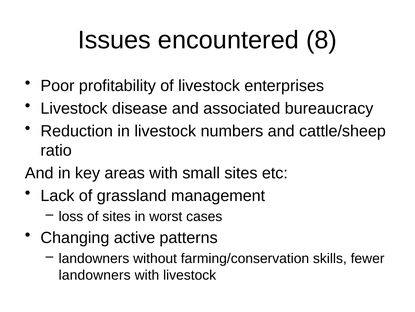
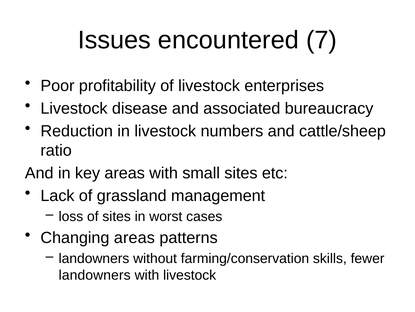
8: 8 -> 7
Changing active: active -> areas
